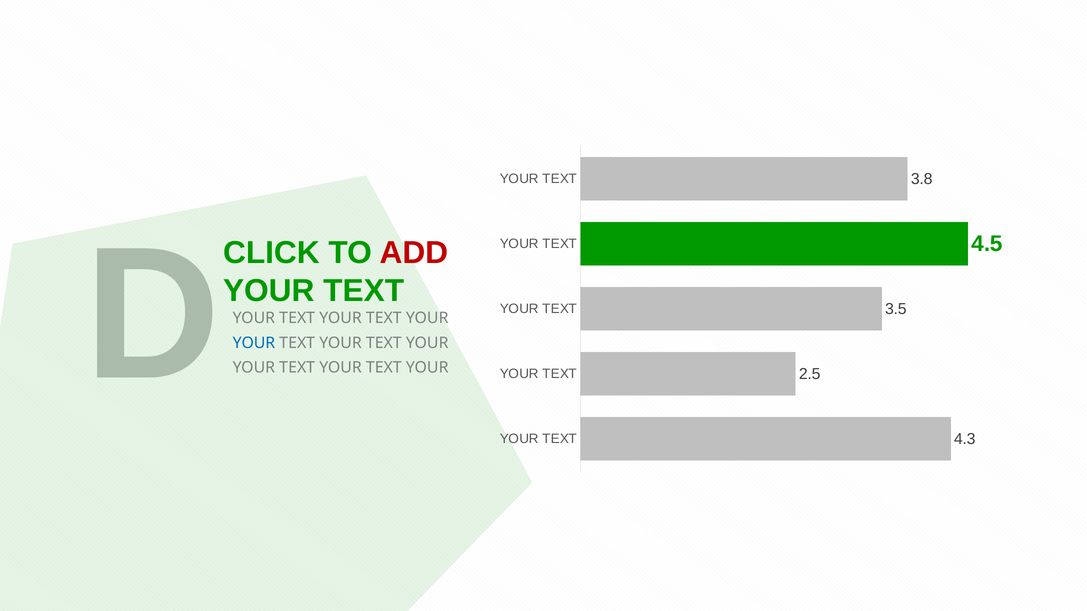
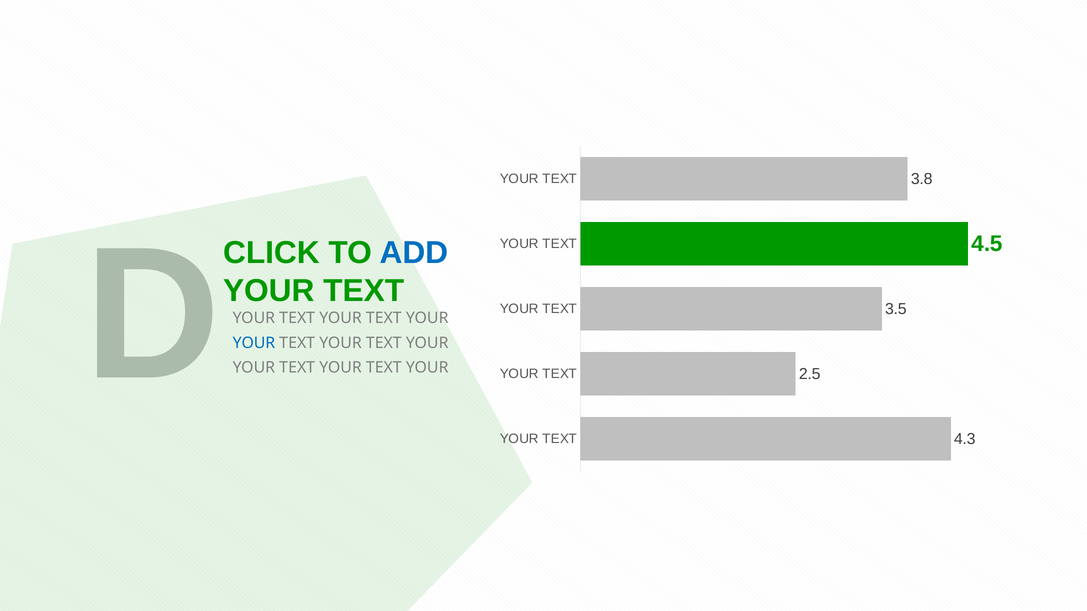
ADD colour: red -> blue
